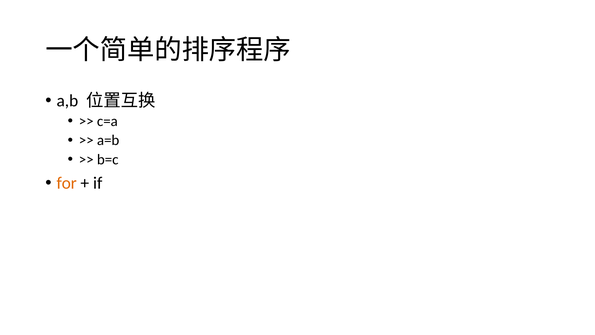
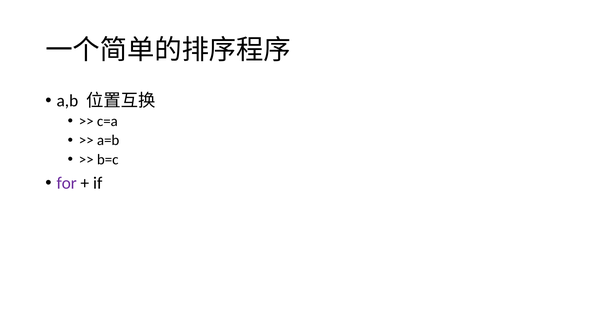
for colour: orange -> purple
